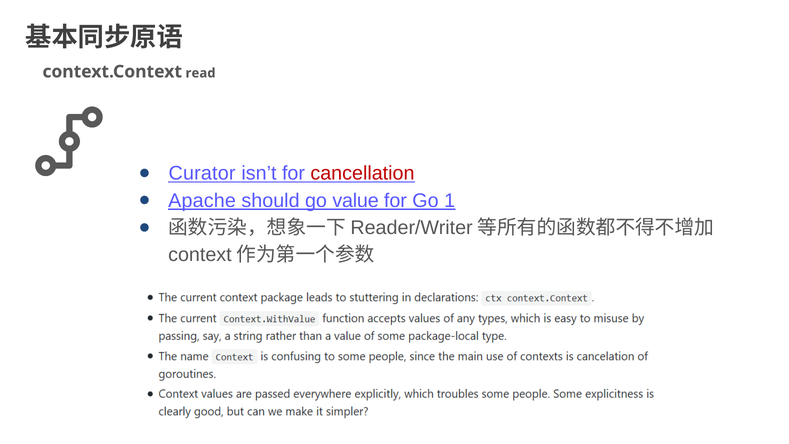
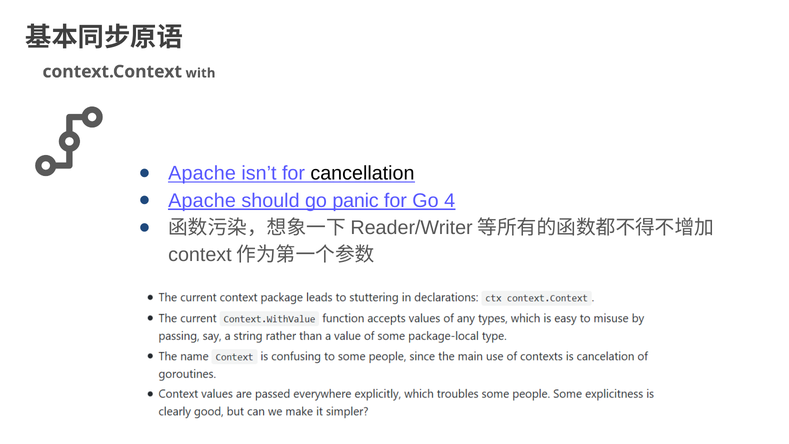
read: read -> with
Curator at (202, 173): Curator -> Apache
cancellation colour: red -> black
value: value -> panic
1: 1 -> 4
